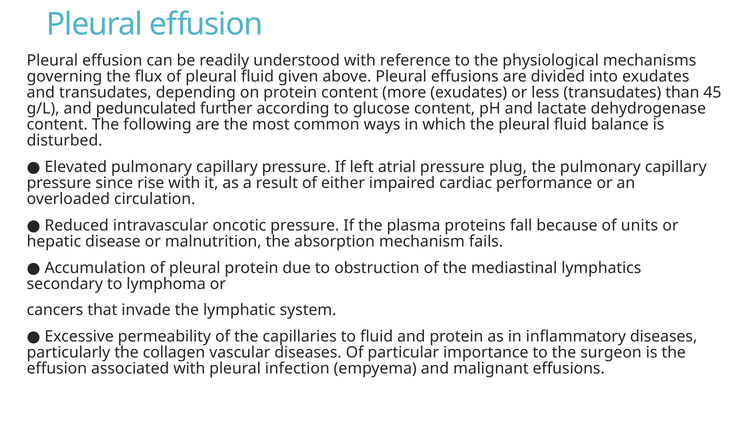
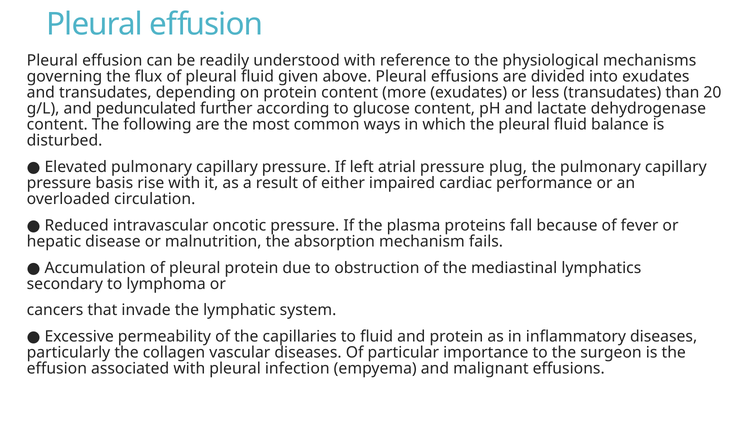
45: 45 -> 20
since: since -> basis
units: units -> fever
